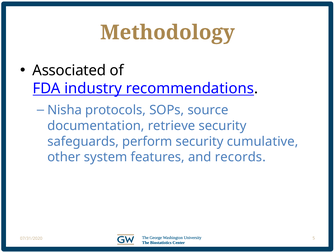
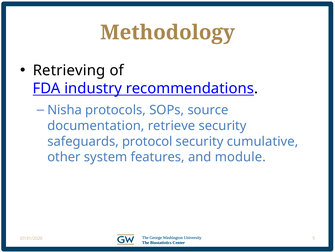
Associated: Associated -> Retrieving
perform: perform -> protocol
records: records -> module
